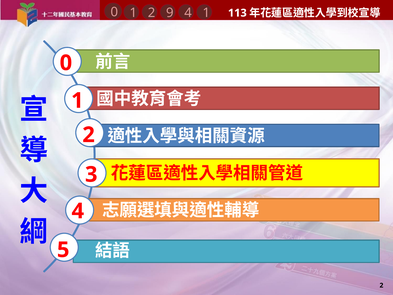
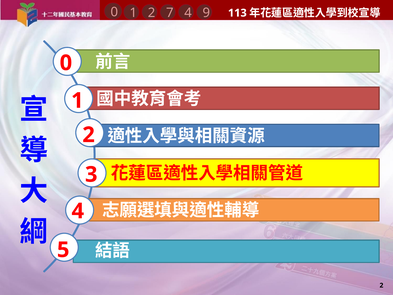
9: 9 -> 7
4 1: 1 -> 9
